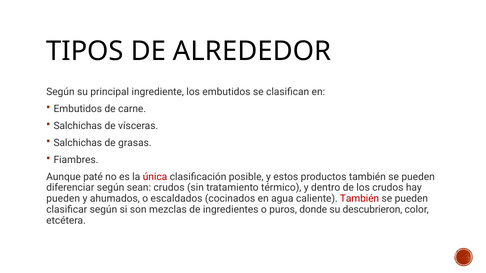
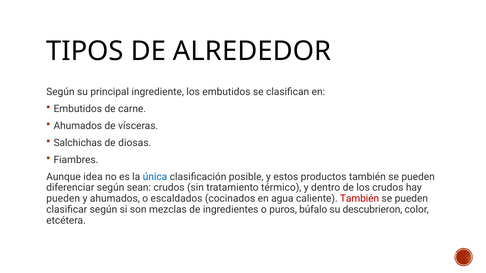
Salchichas at (78, 126): Salchichas -> Ahumados
grasas: grasas -> diosas
paté: paté -> idea
única colour: red -> blue
donde: donde -> búfalo
